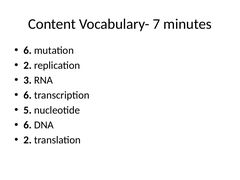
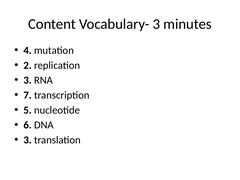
Vocabulary- 7: 7 -> 3
6 at (28, 50): 6 -> 4
6 at (28, 95): 6 -> 7
2 at (28, 140): 2 -> 3
